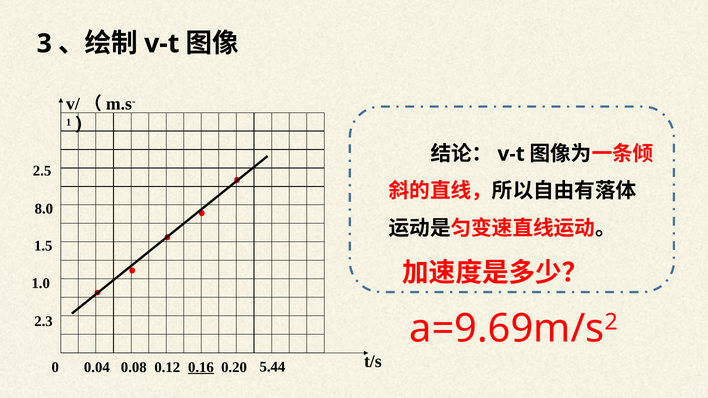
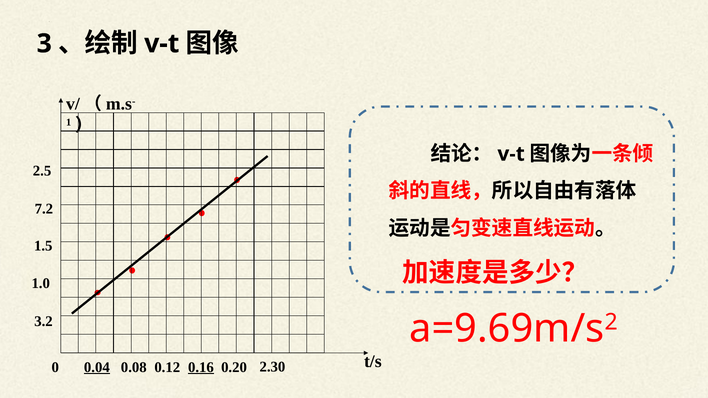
8.0: 8.0 -> 7.2
2.3: 2.3 -> 3.2
0.04 underline: none -> present
5.44: 5.44 -> 2.30
